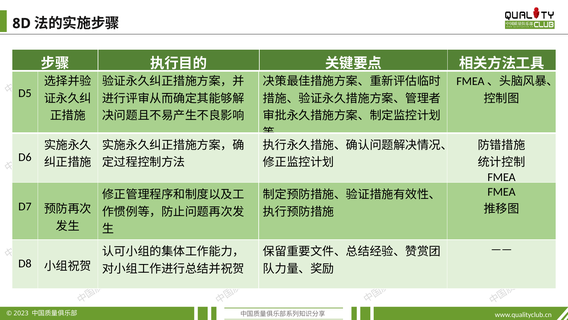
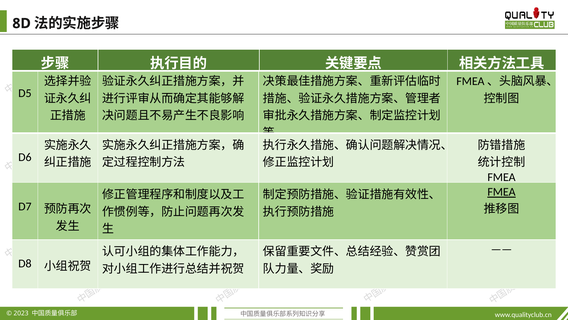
FMEA at (502, 192) underline: none -> present
